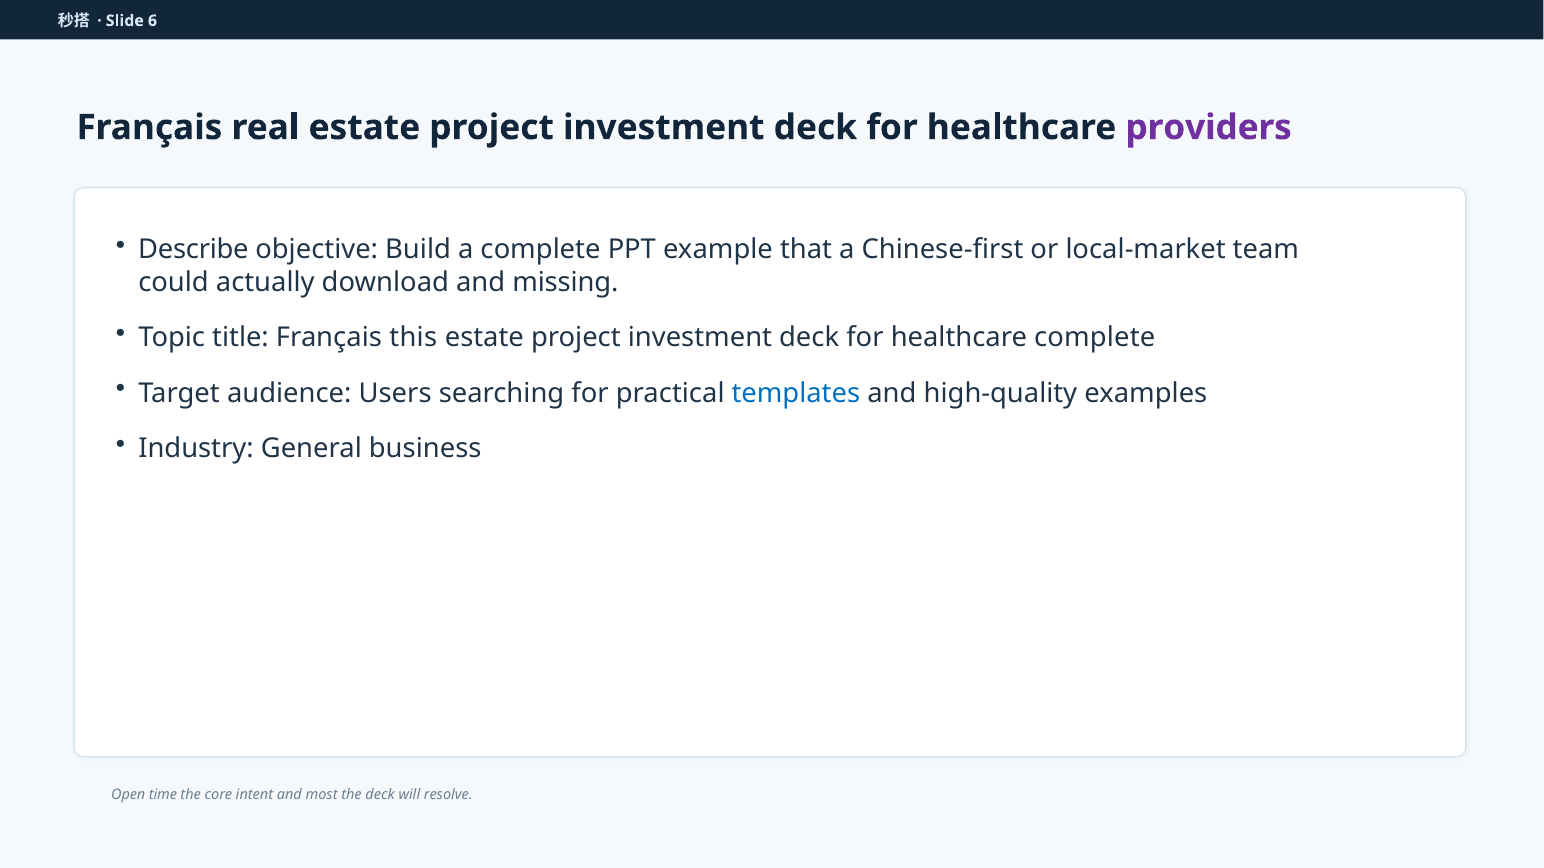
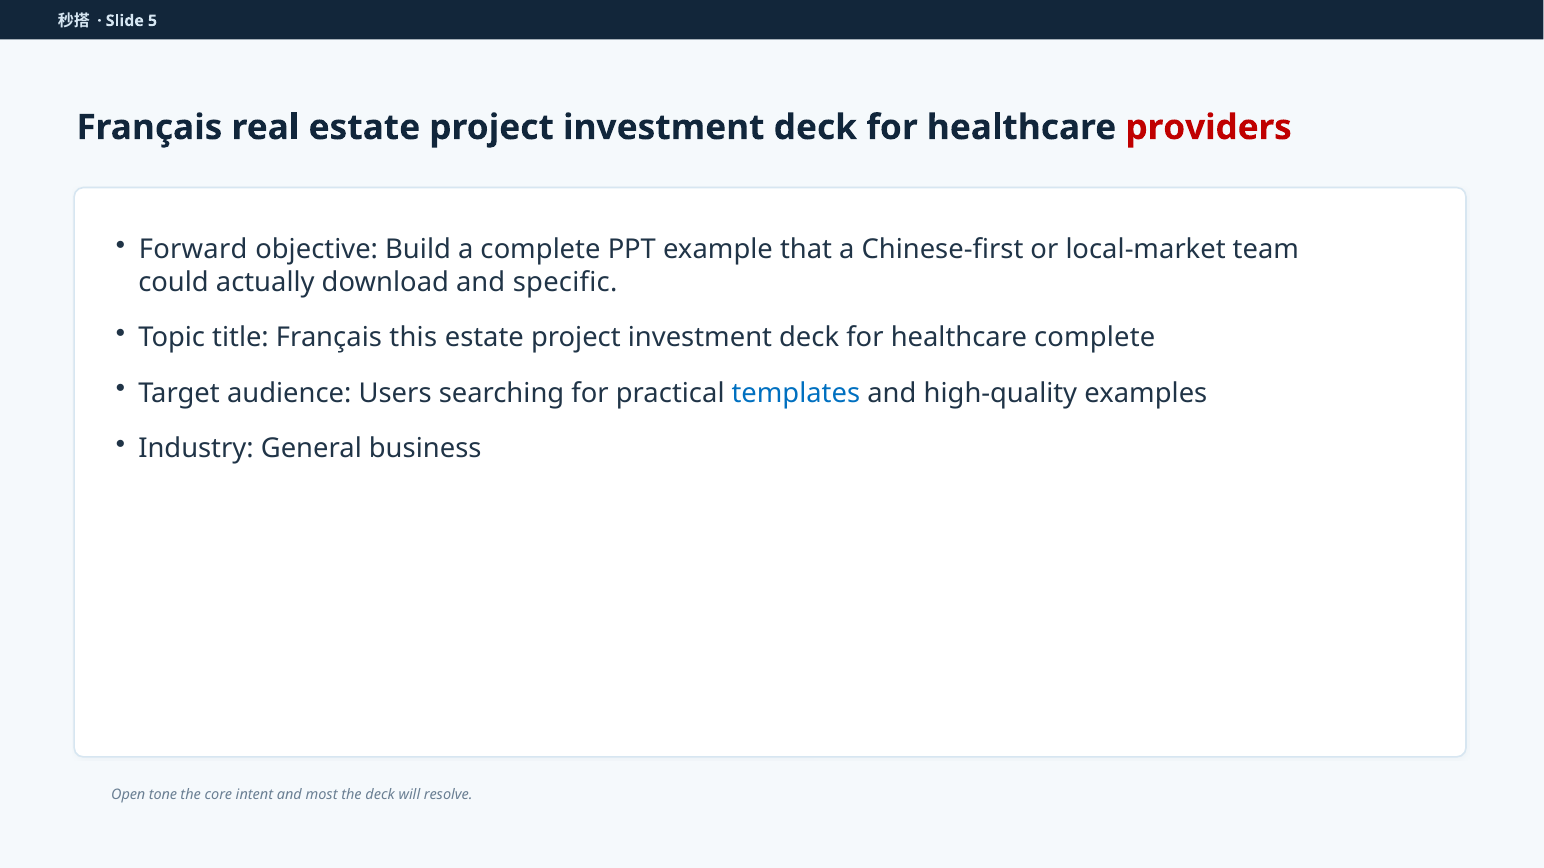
6: 6 -> 5
providers colour: purple -> red
Describe: Describe -> Forward
missing: missing -> specific
time: time -> tone
